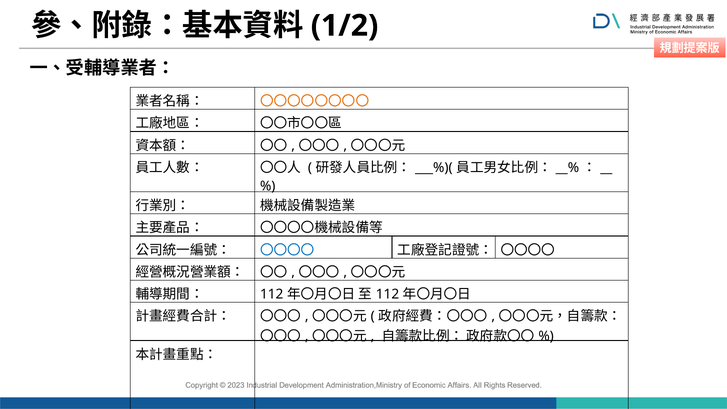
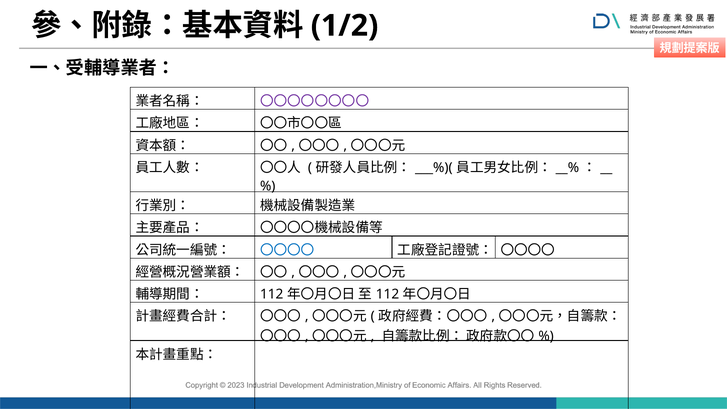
〇〇〇〇〇〇〇〇 colour: orange -> purple
